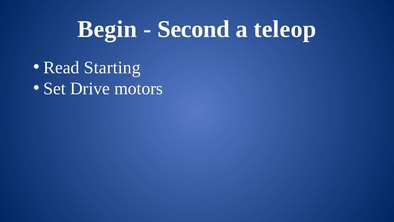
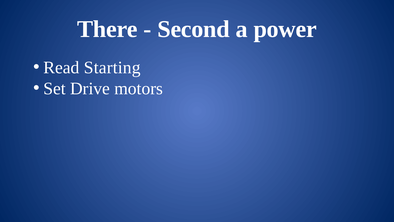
Begin: Begin -> There
teleop: teleop -> power
